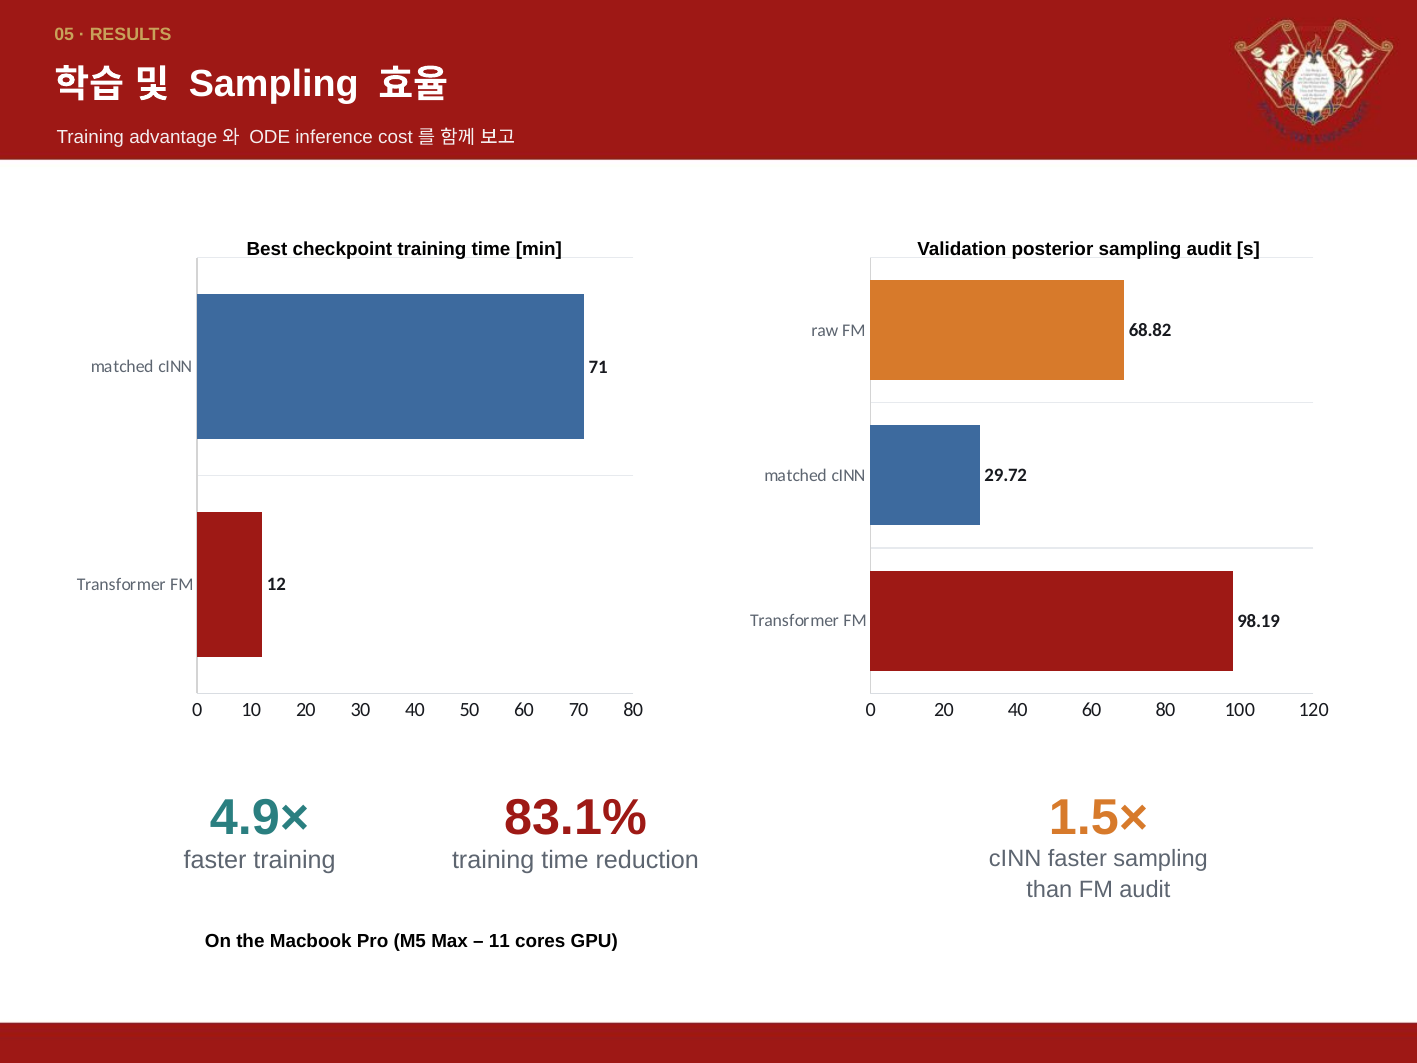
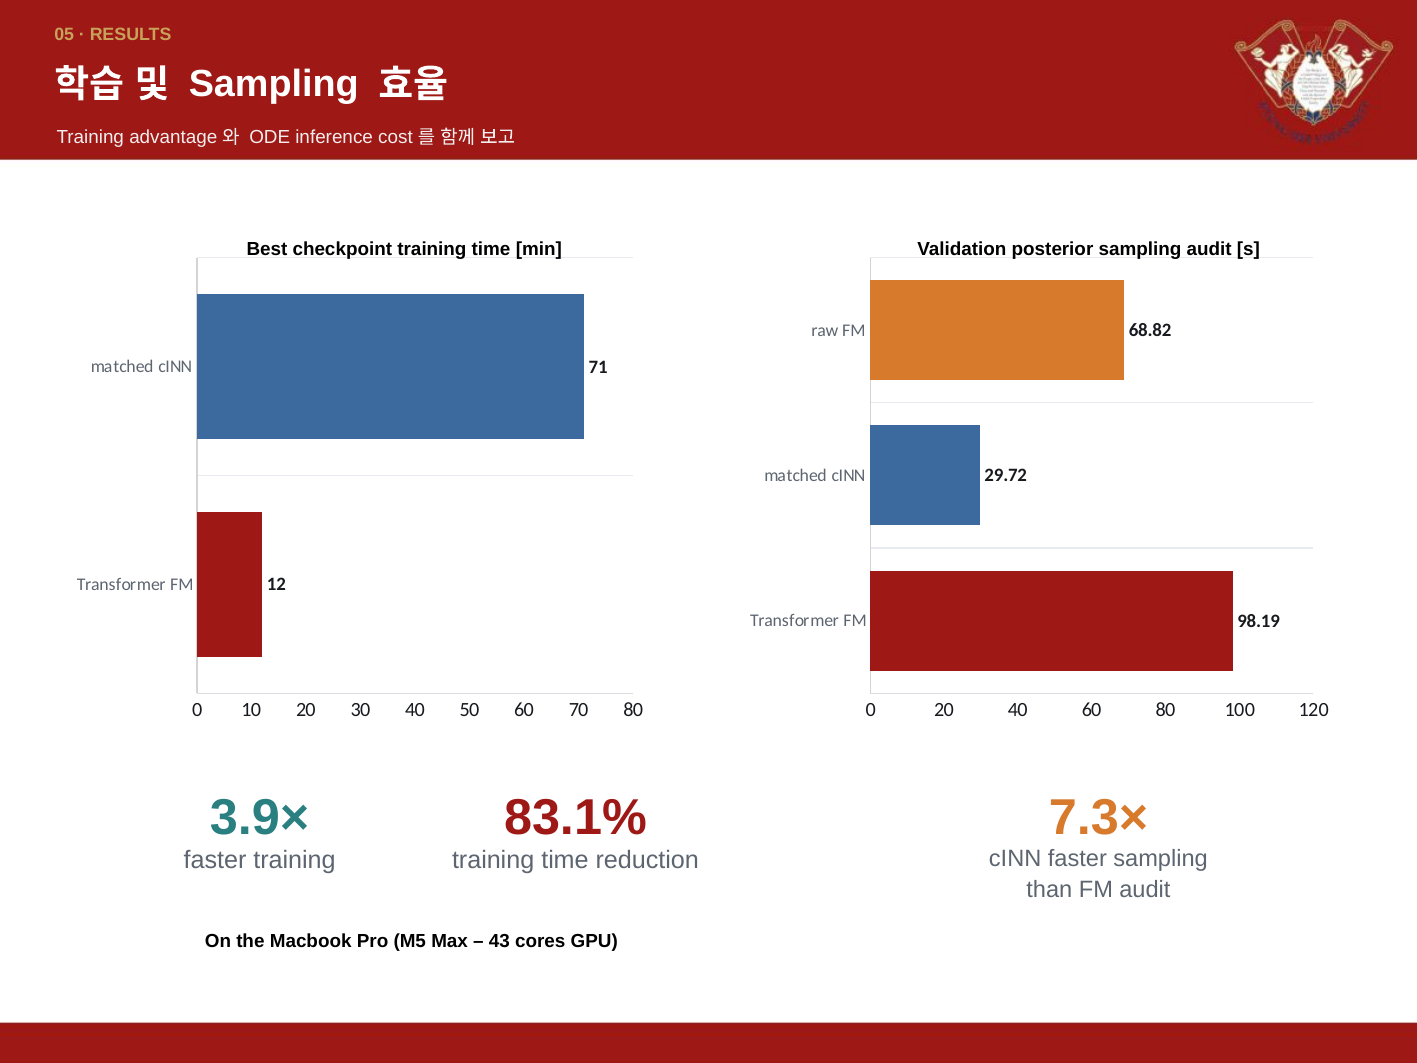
4.9×: 4.9× -> 3.9×
1.5×: 1.5× -> 7.3×
11: 11 -> 43
